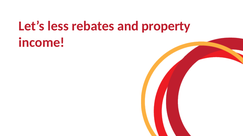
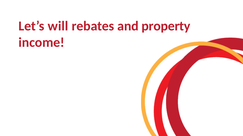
less: less -> will
